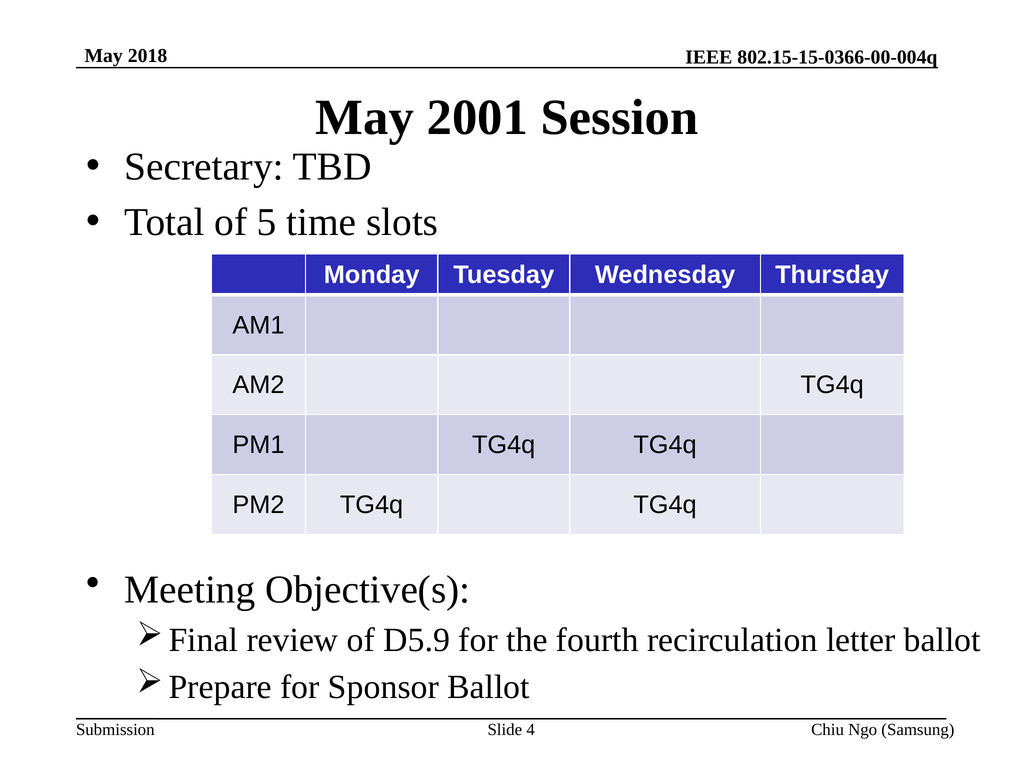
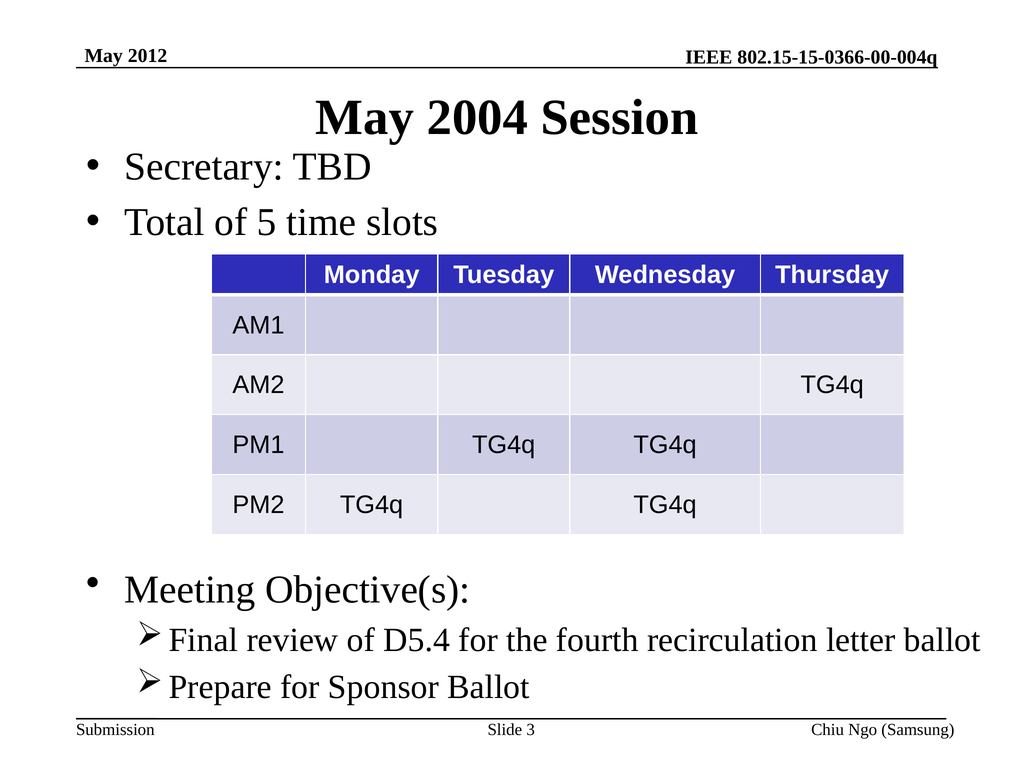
2018: 2018 -> 2012
2001: 2001 -> 2004
D5.9: D5.9 -> D5.4
4: 4 -> 3
